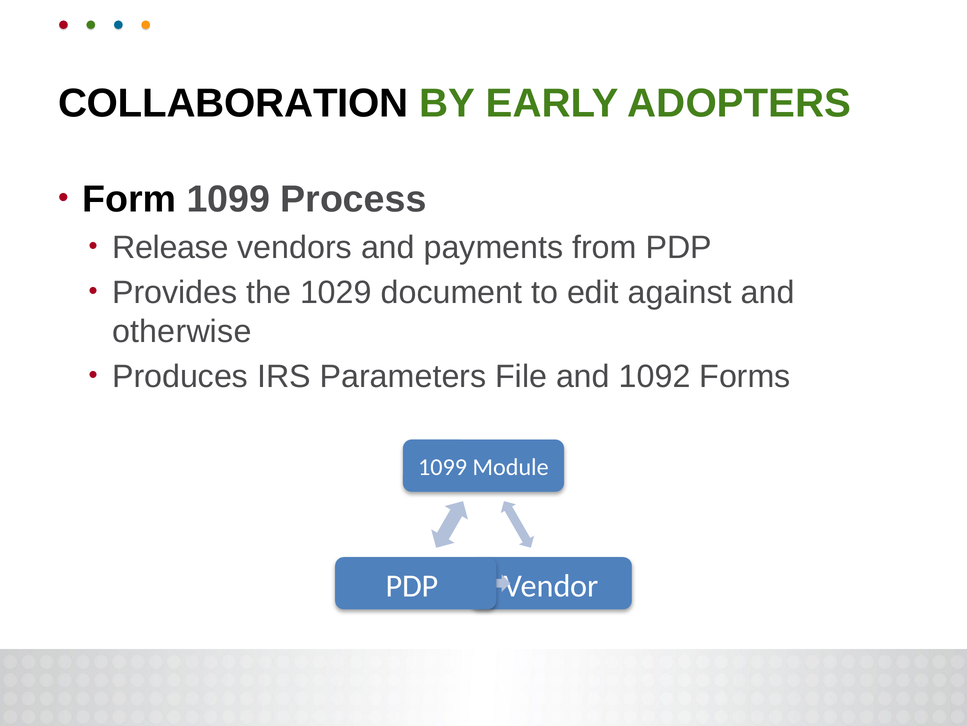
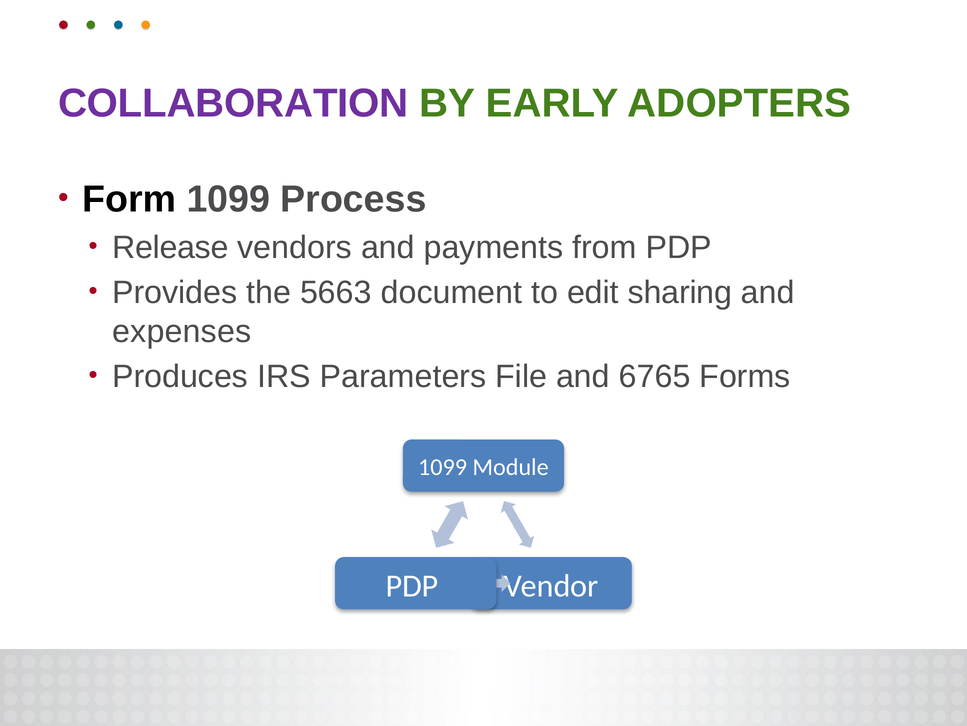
COLLABORATION colour: black -> purple
1029: 1029 -> 5663
against: against -> sharing
otherwise: otherwise -> expenses
1092: 1092 -> 6765
